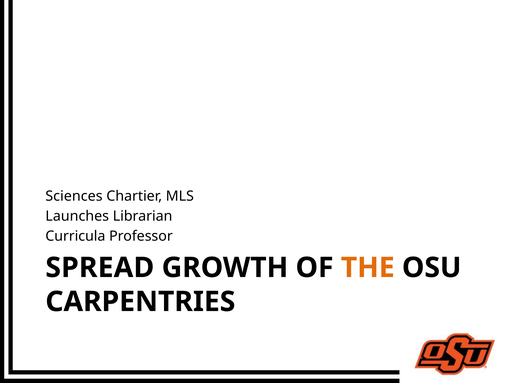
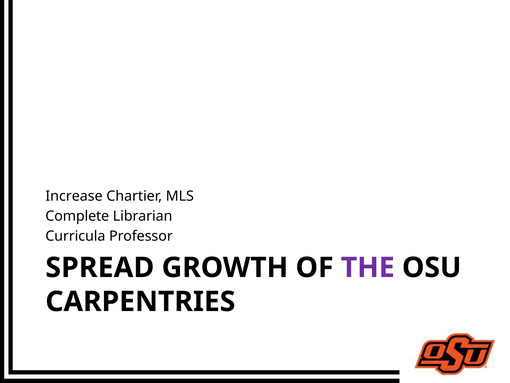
Sciences: Sciences -> Increase
Launches: Launches -> Complete
THE colour: orange -> purple
